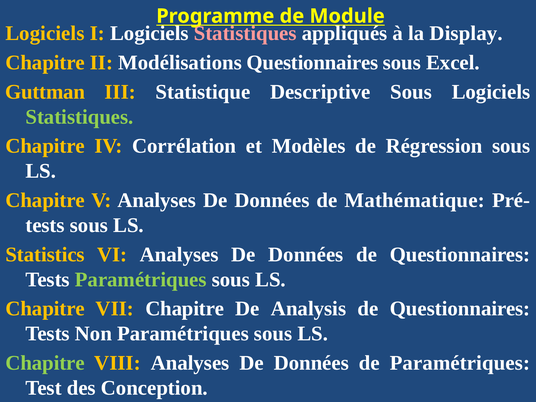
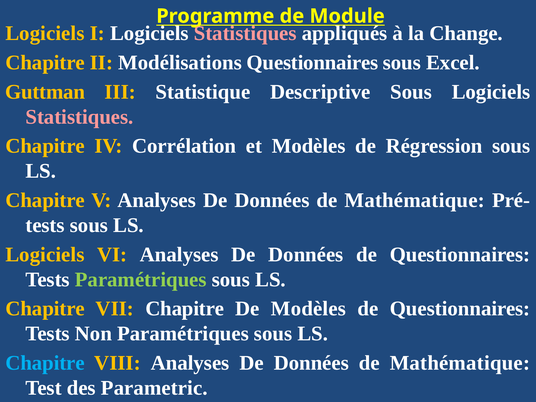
Display: Display -> Change
Statistiques at (79, 117) colour: light green -> pink
Statistics at (45, 255): Statistics -> Logiciels
De Analysis: Analysis -> Modèles
Chapitre at (45, 363) colour: light green -> light blue
Paramétriques at (460, 363): Paramétriques -> Mathématique
Conception: Conception -> Parametric
